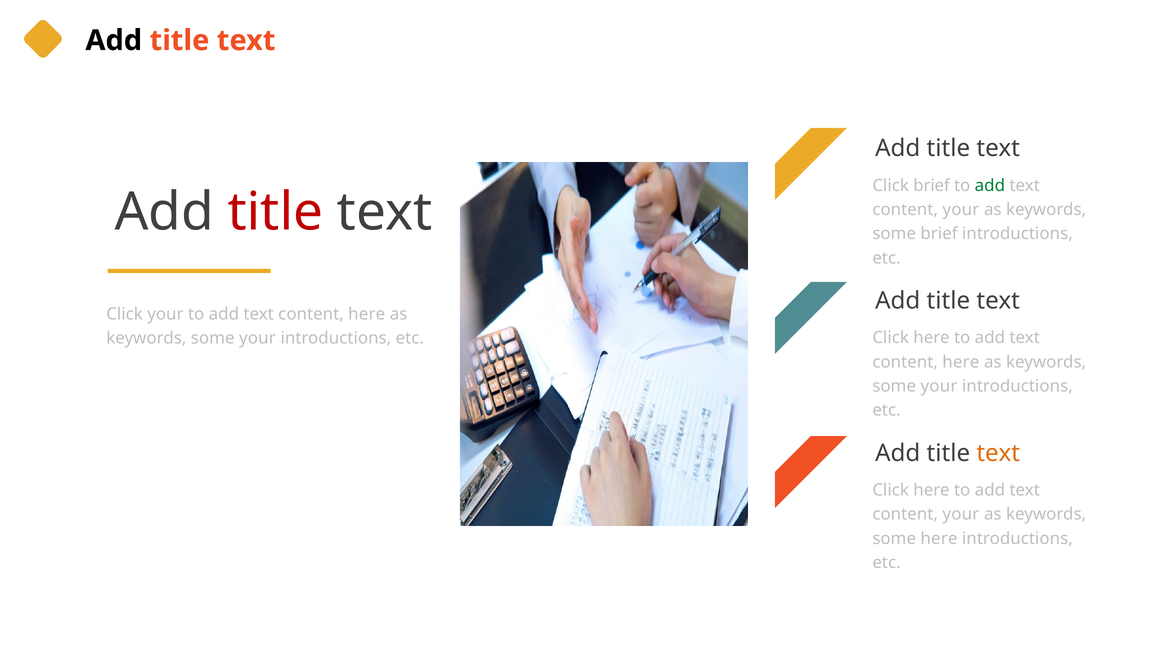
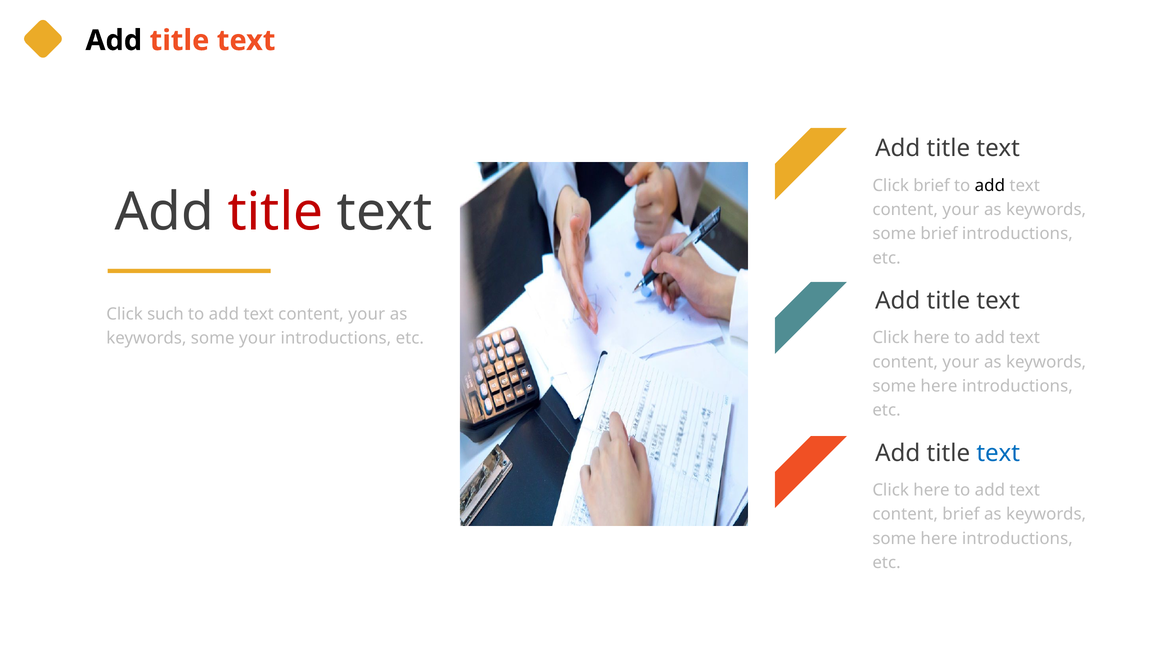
add at (990, 186) colour: green -> black
Click your: your -> such
here at (367, 314): here -> your
here at (961, 362): here -> your
your at (939, 386): your -> here
text at (998, 453) colour: orange -> blue
your at (961, 514): your -> brief
